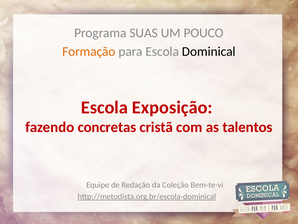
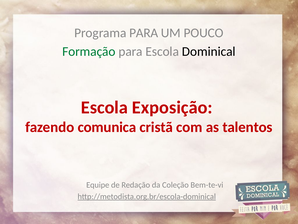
Programa SUAS: SUAS -> PARA
Formação colour: orange -> green
concretas: concretas -> comunica
